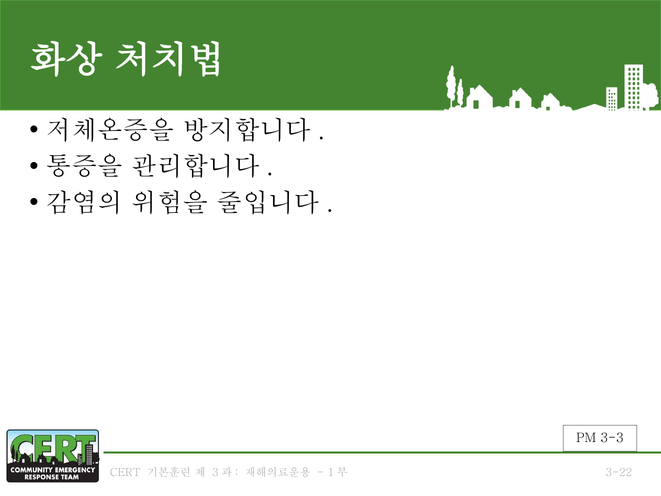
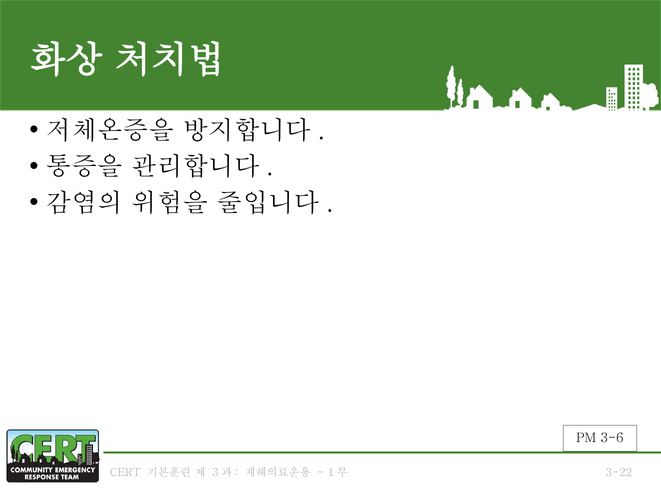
3-3: 3-3 -> 3-6
